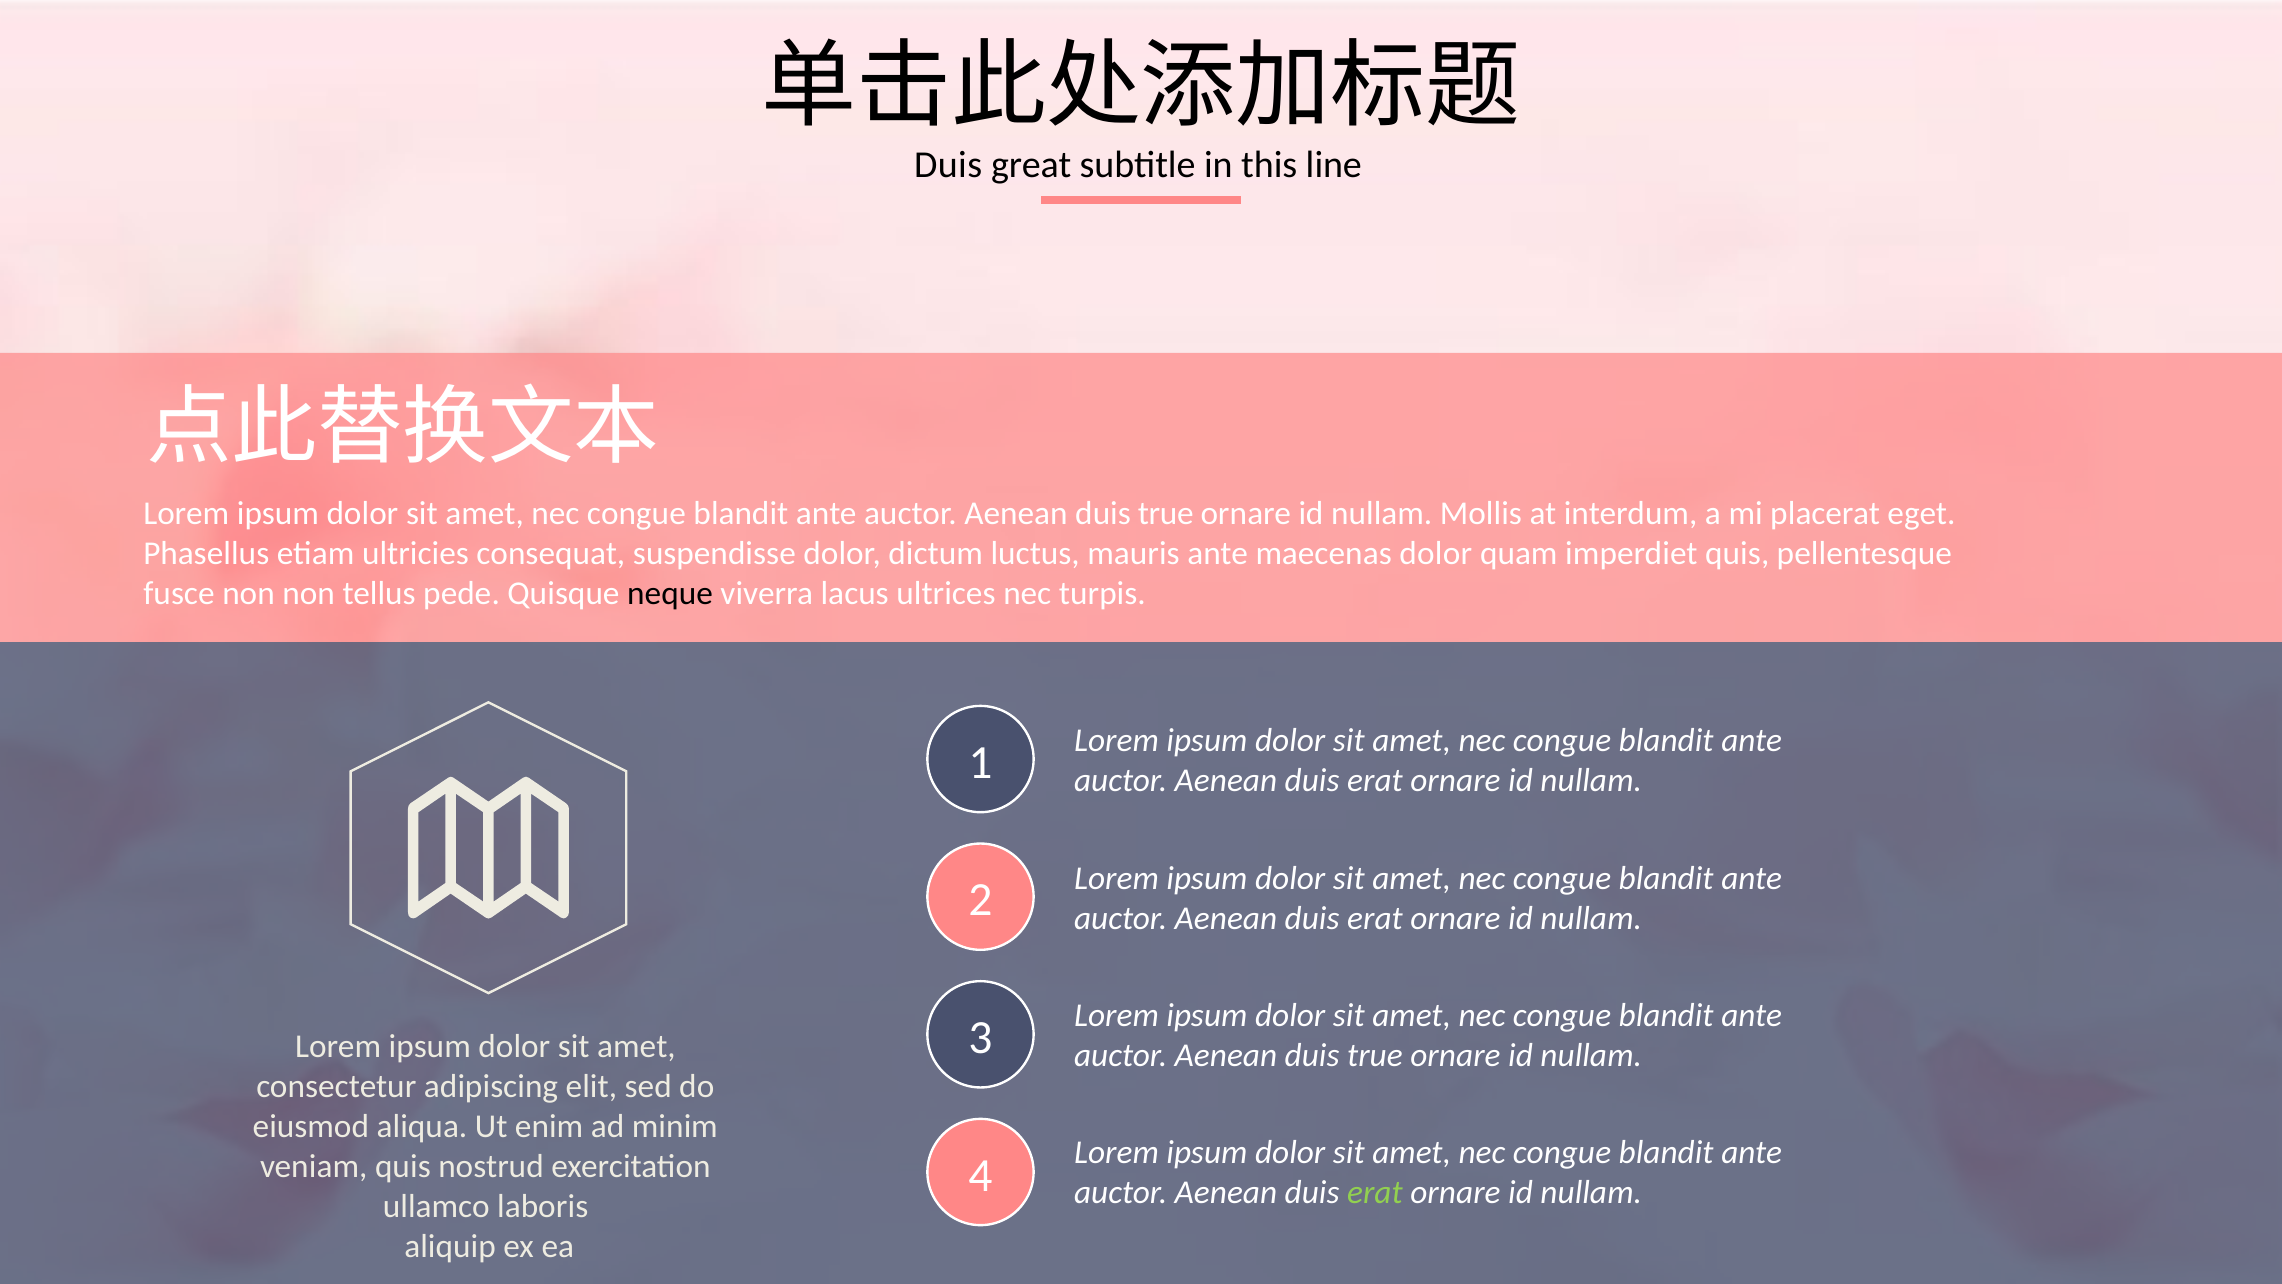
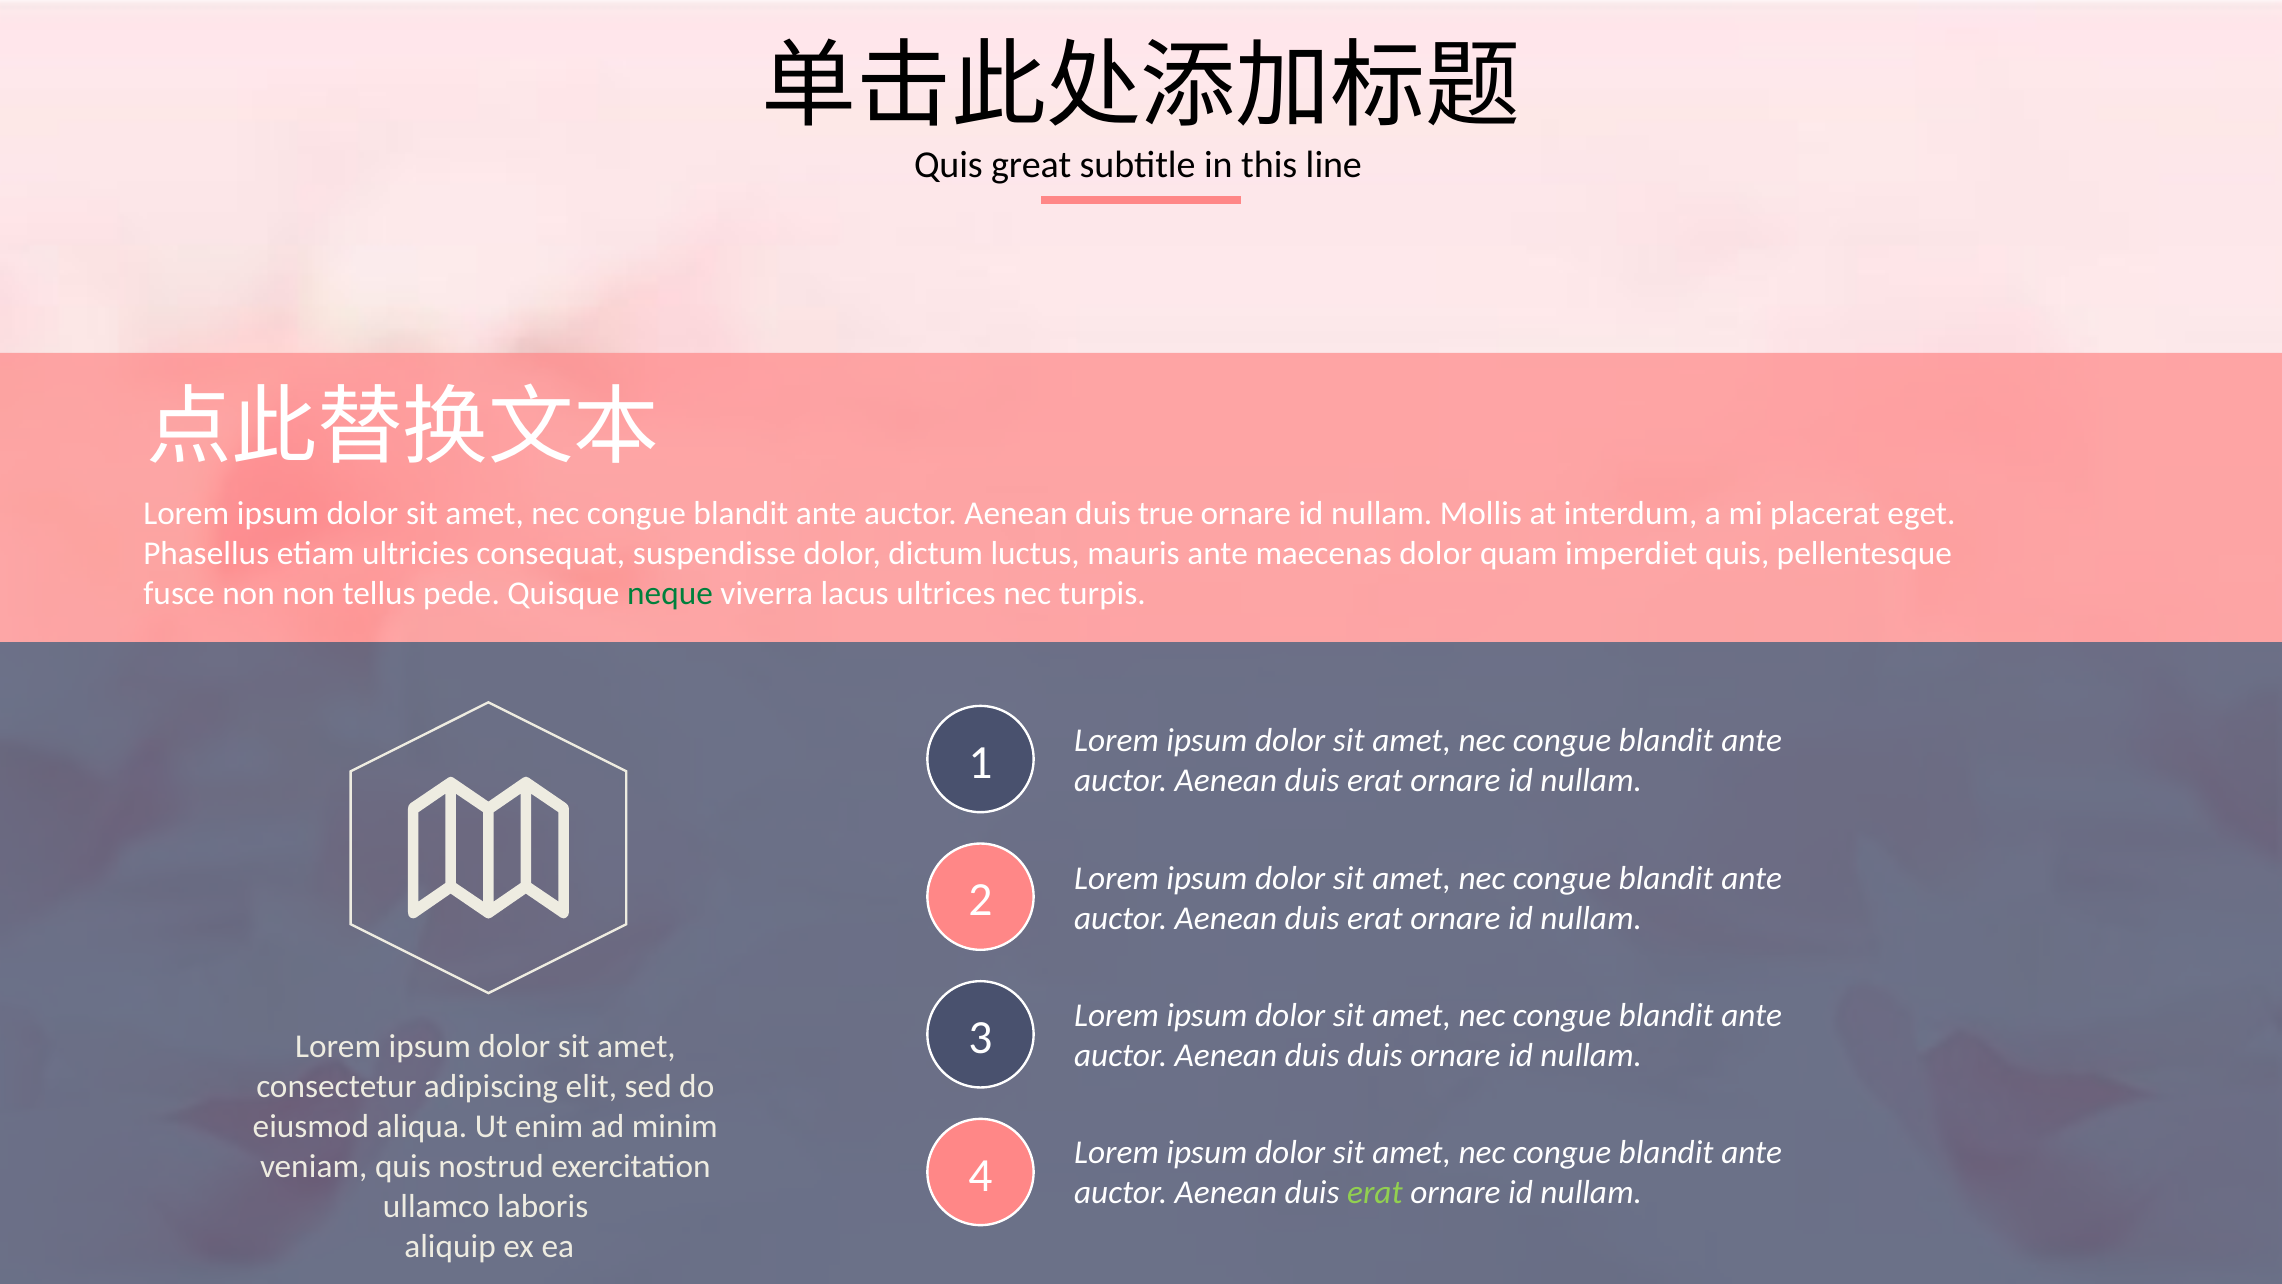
Duis at (948, 165): Duis -> Quis
neque colour: black -> green
true at (1375, 1055): true -> duis
